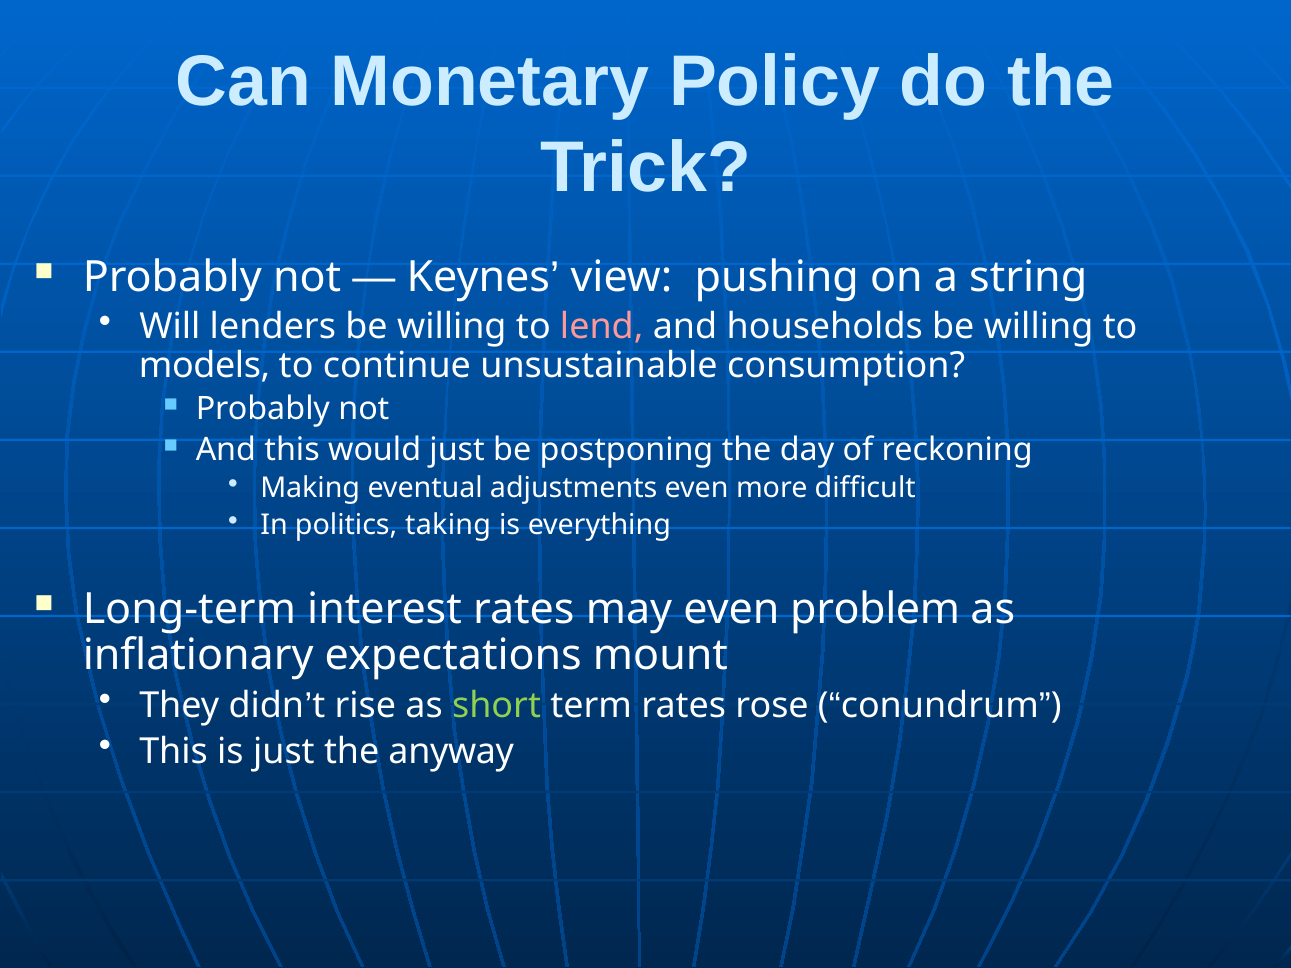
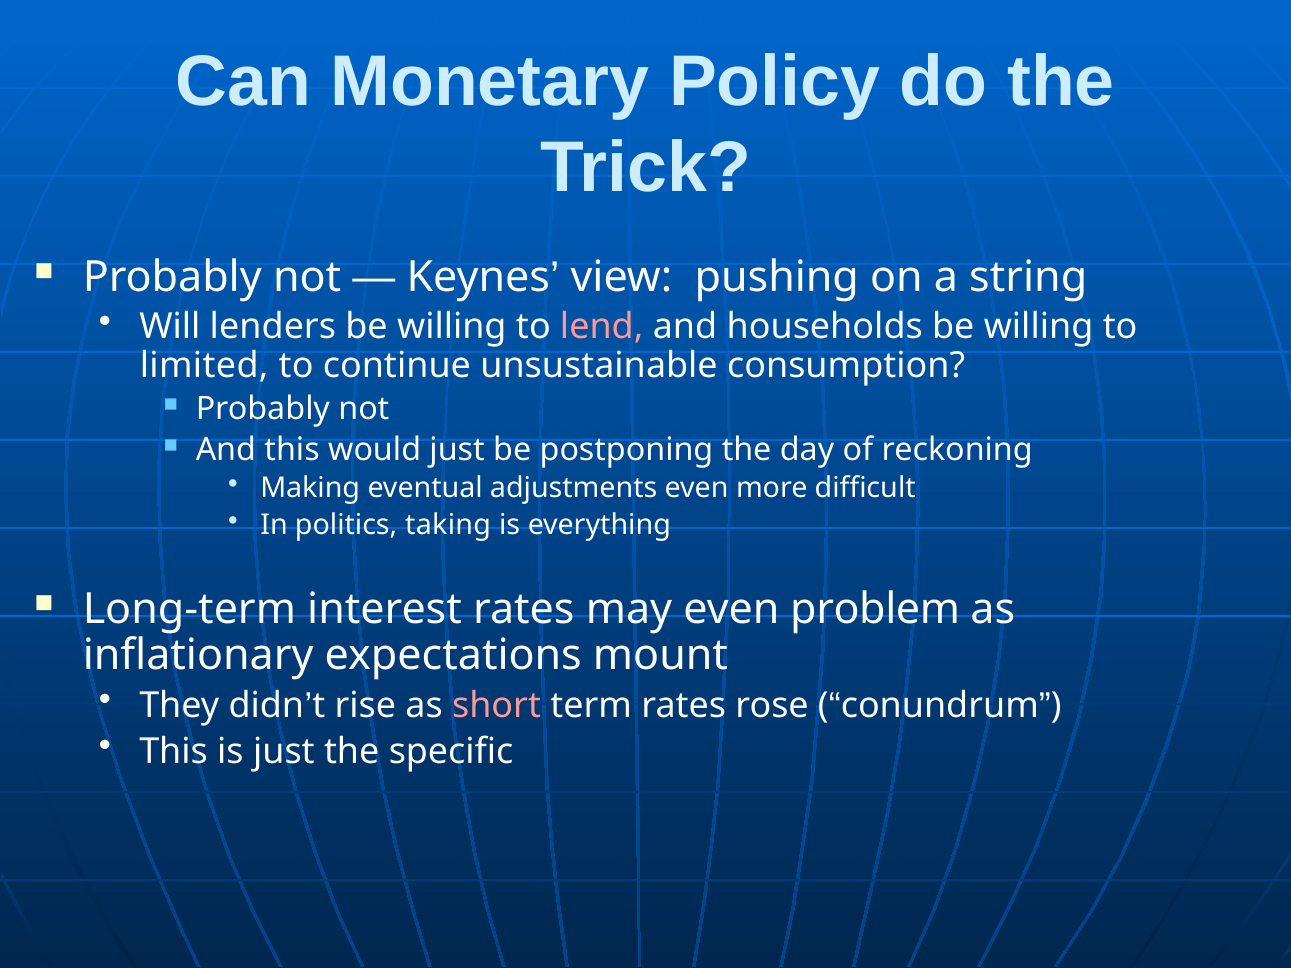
models: models -> limited
short colour: light green -> pink
anyway: anyway -> specific
